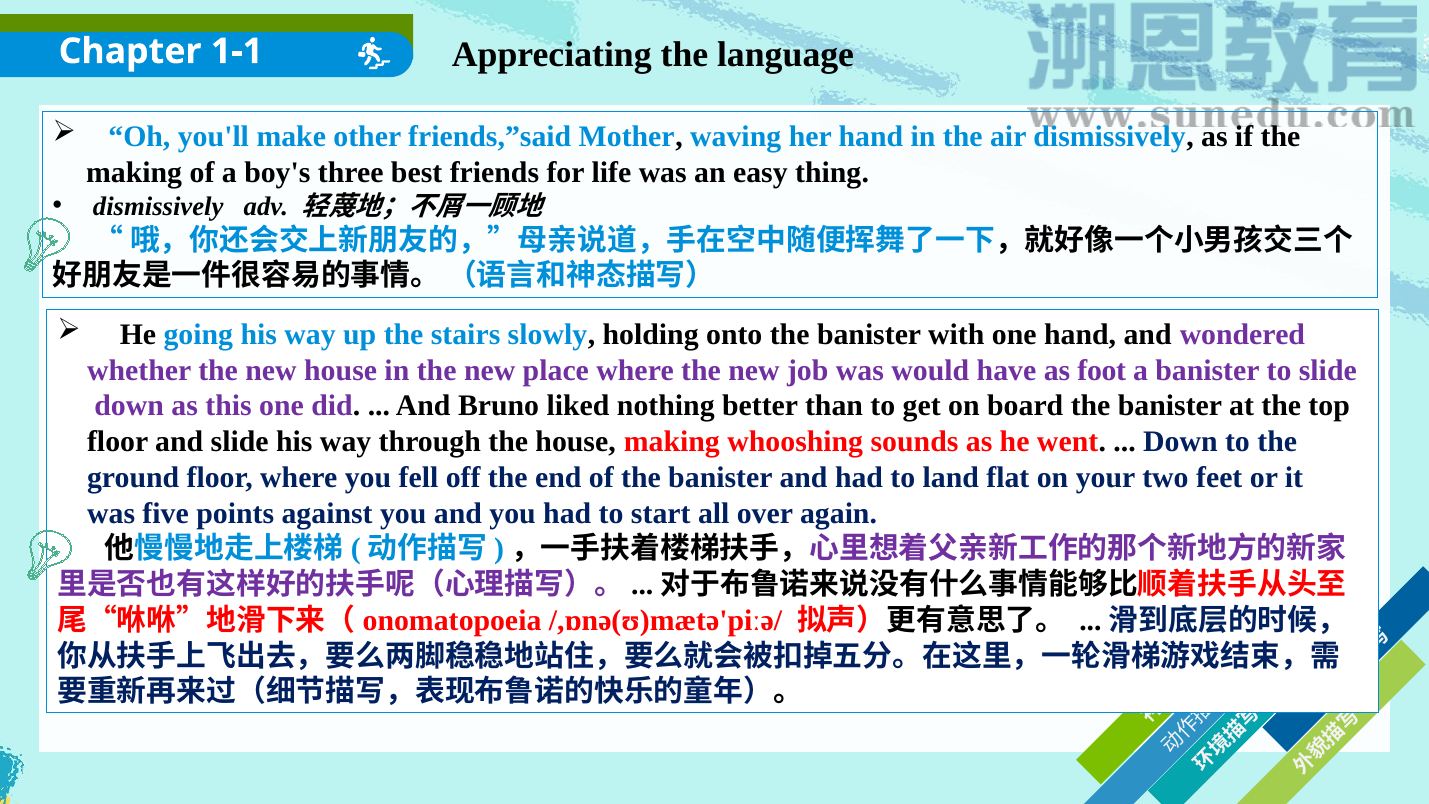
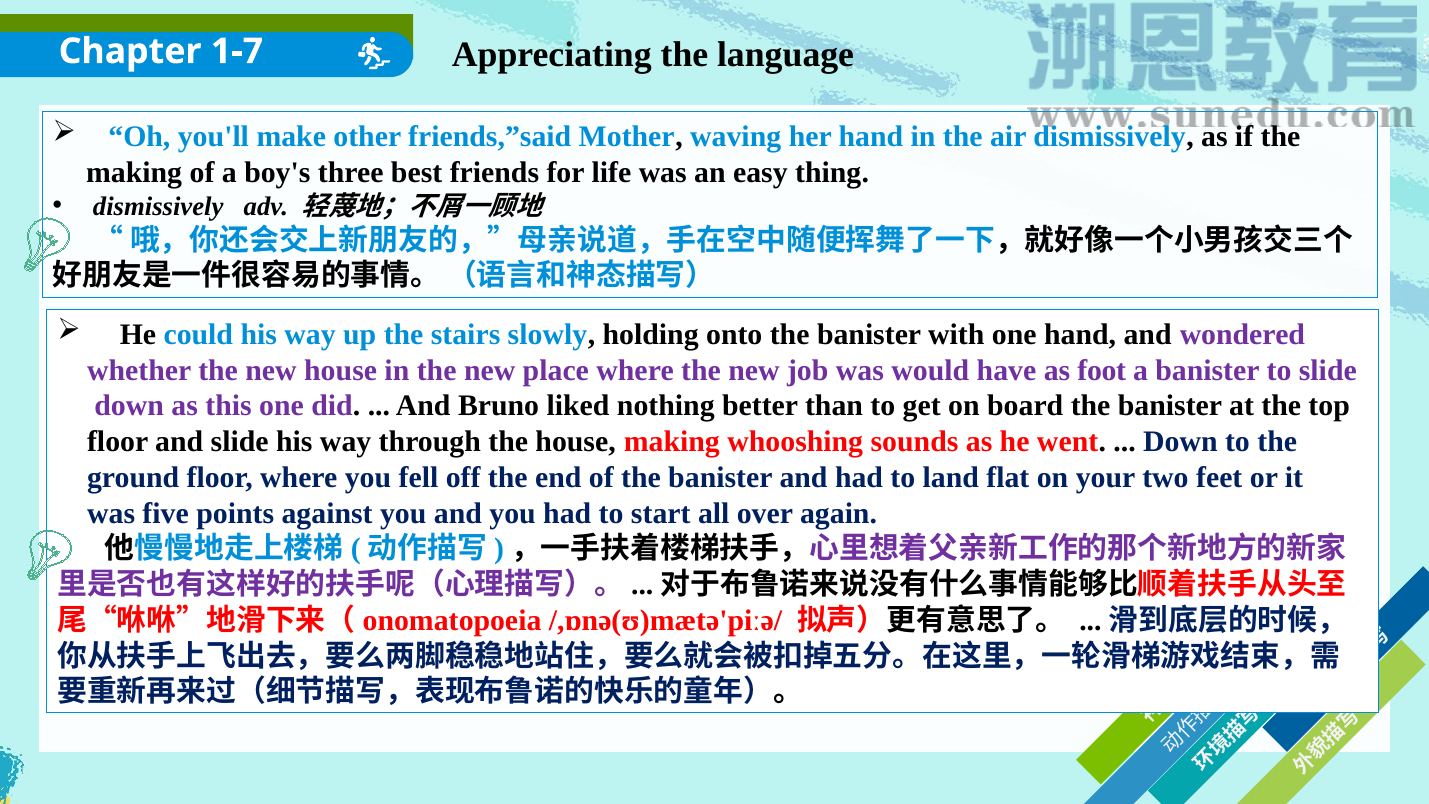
1-1: 1-1 -> 1-7
going: going -> could
